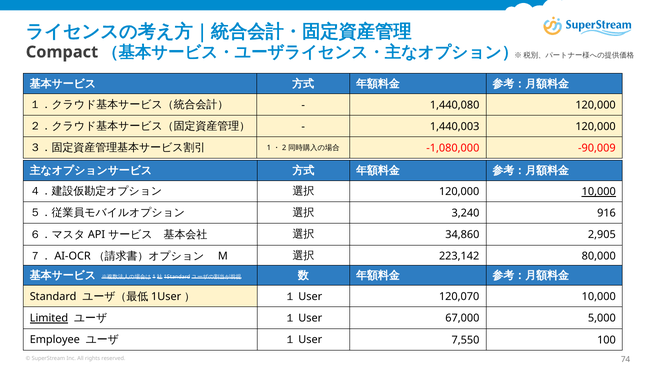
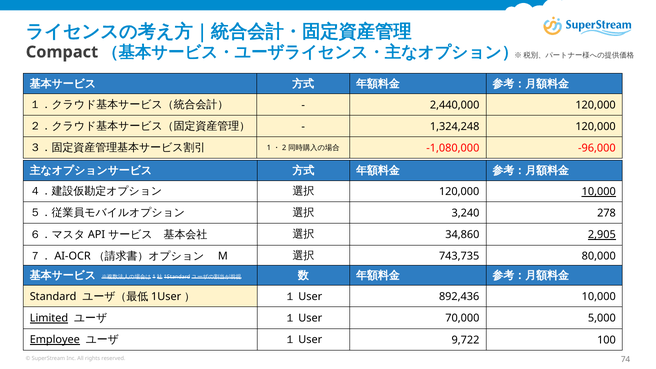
1,440,080: 1,440,080 -> 2,440,000
1,440,003: 1,440,003 -> 1,324,248
-90,009: -90,009 -> -96,000
916: 916 -> 278
2,905 underline: none -> present
223,142: 223,142 -> 743,735
120,070: 120,070 -> 892,436
67,000: 67,000 -> 70,000
Employee underline: none -> present
7,550: 7,550 -> 9,722
